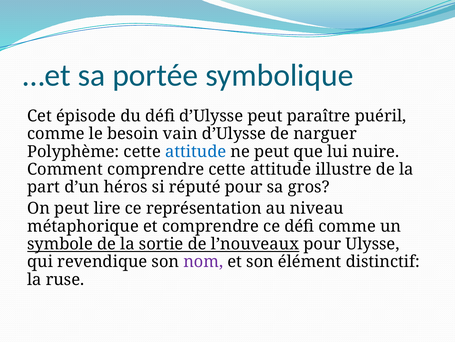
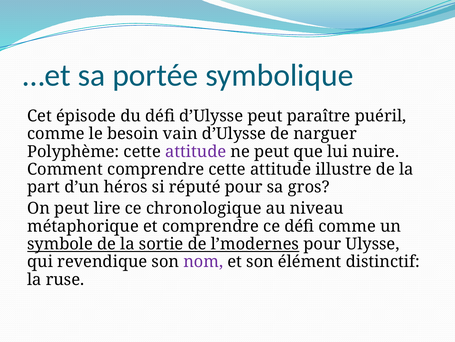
attitude at (196, 151) colour: blue -> purple
représentation: représentation -> chronologique
l’nouveaux: l’nouveaux -> l’modernes
